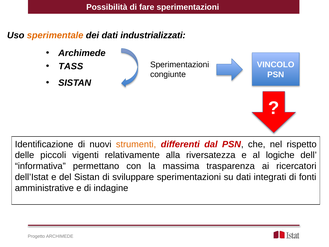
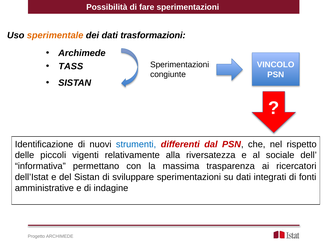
industrializzati: industrializzati -> trasformazioni
strumenti colour: orange -> blue
logiche: logiche -> sociale
